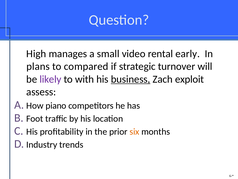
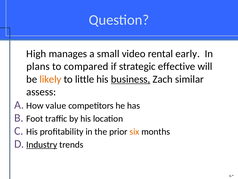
turnover: turnover -> effective
likely colour: purple -> orange
with: with -> little
exploit: exploit -> similar
piano: piano -> value
Industry underline: none -> present
